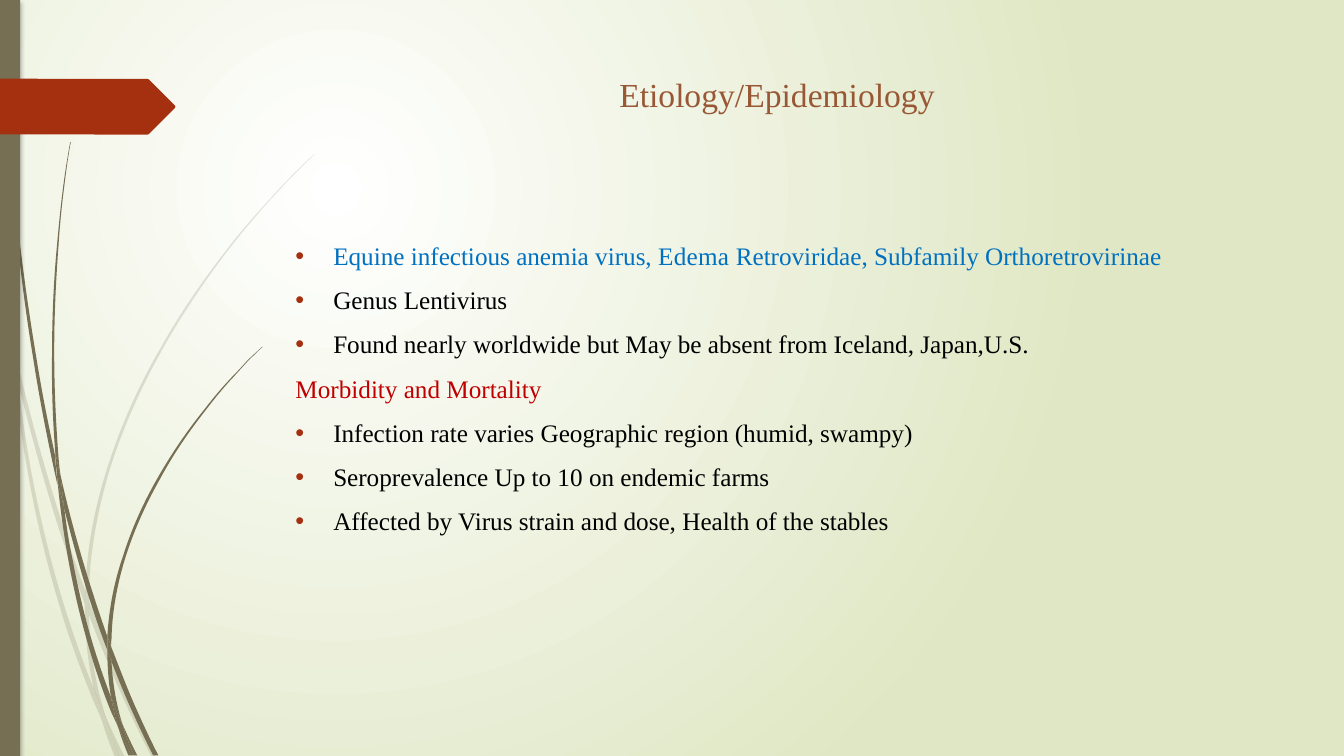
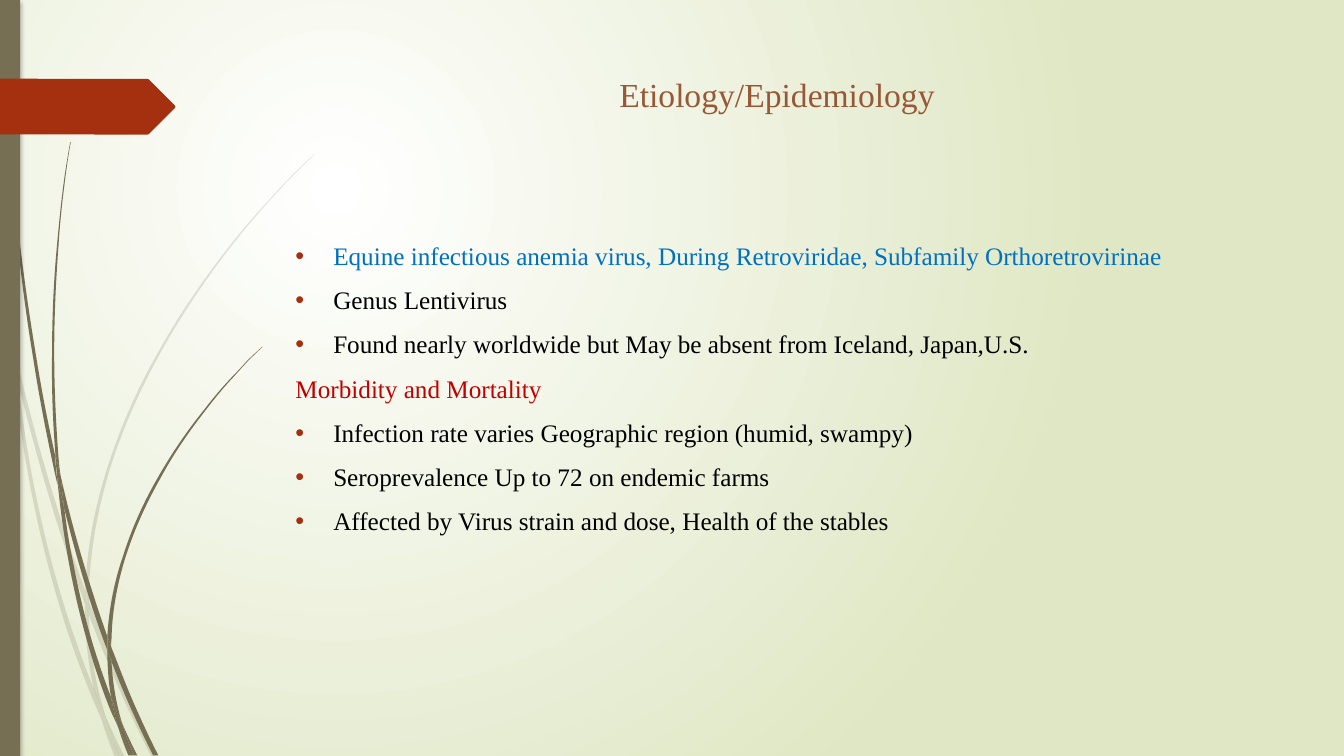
Edema: Edema -> During
10: 10 -> 72
